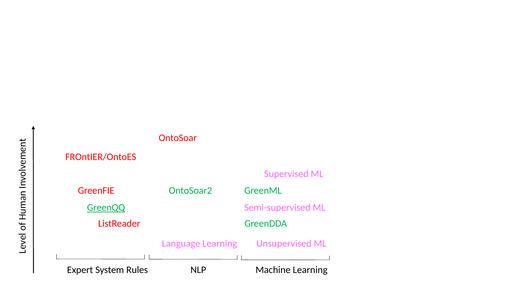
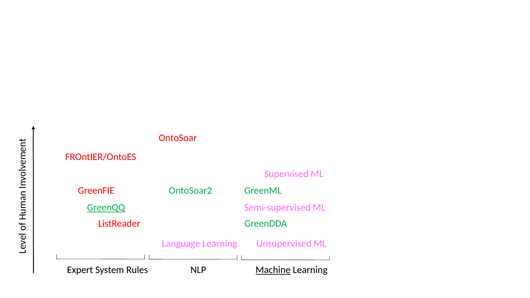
Machine underline: none -> present
